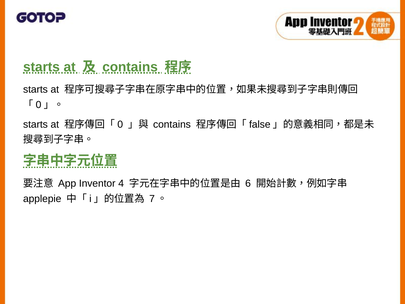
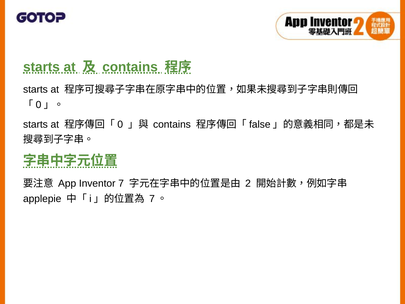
4: 4 -> 7
6: 6 -> 2
